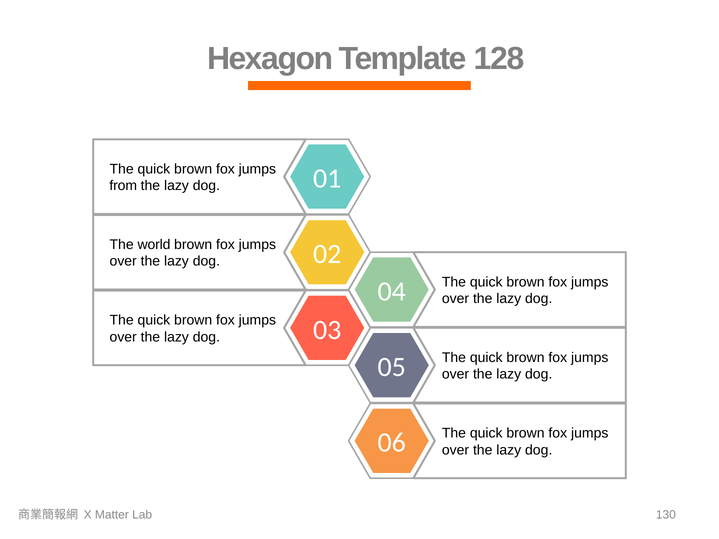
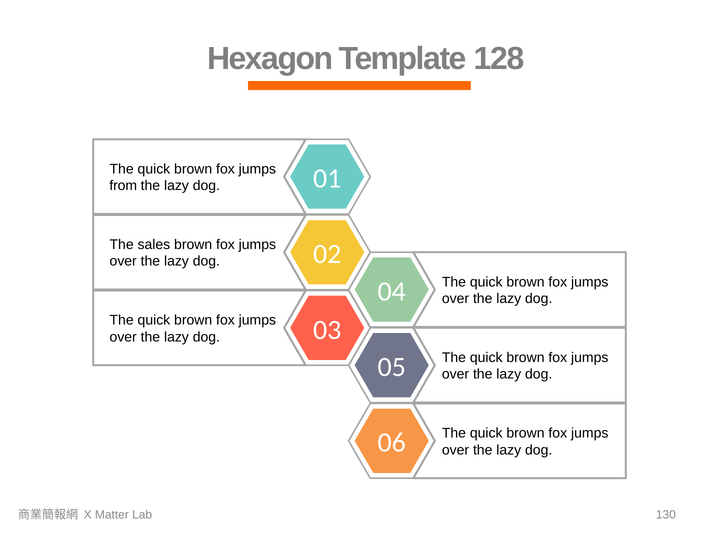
world: world -> sales
